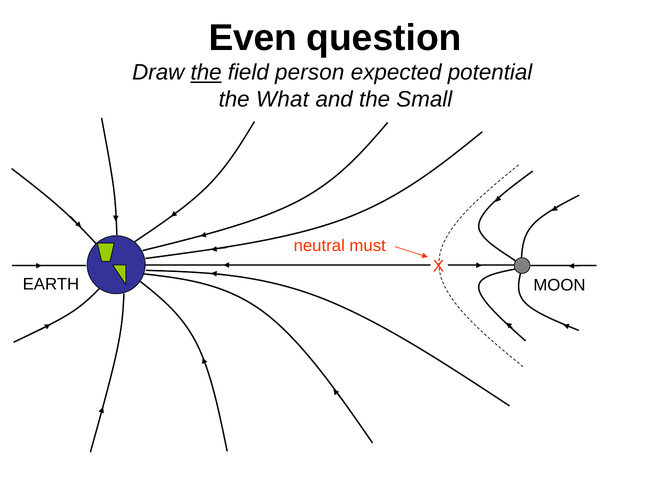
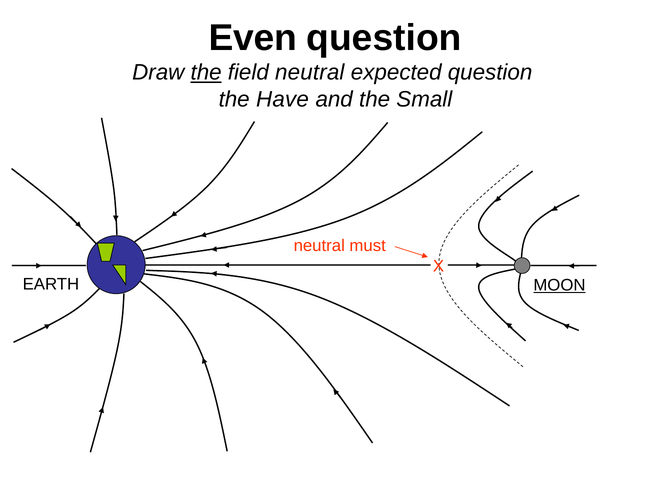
field person: person -> neutral
expected potential: potential -> question
What: What -> Have
MOON underline: none -> present
